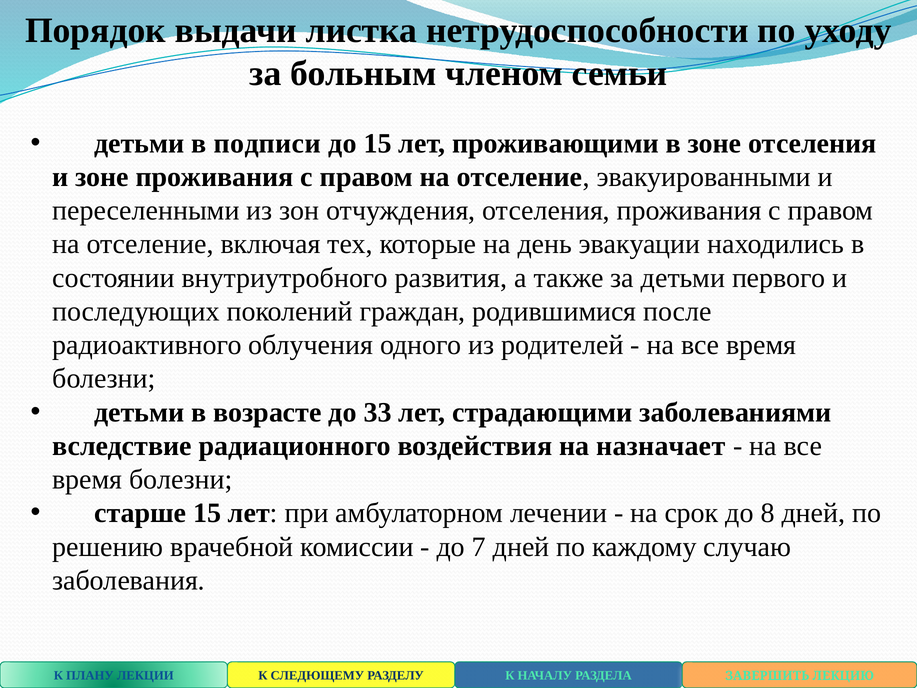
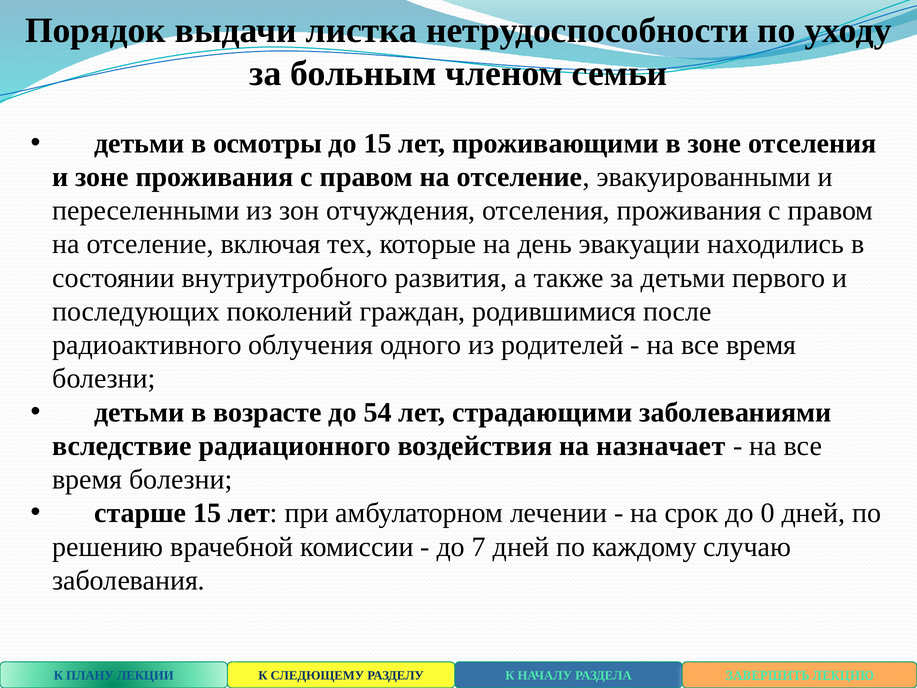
подписи: подписи -> осмотры
33: 33 -> 54
8: 8 -> 0
